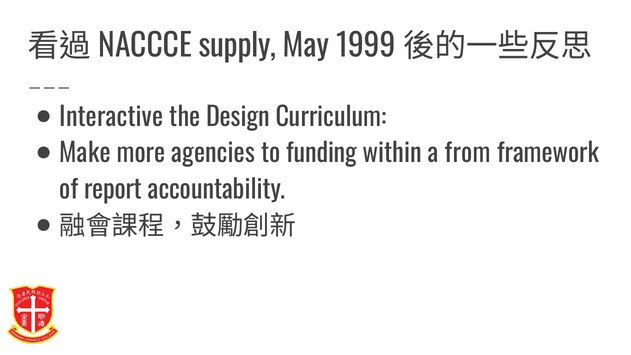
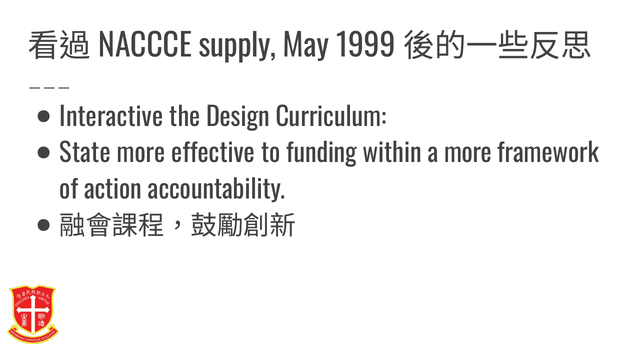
Make: Make -> State
agencies: agencies -> effective
a from: from -> more
report: report -> action
